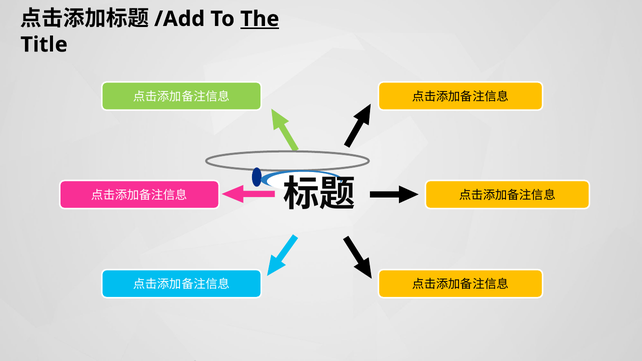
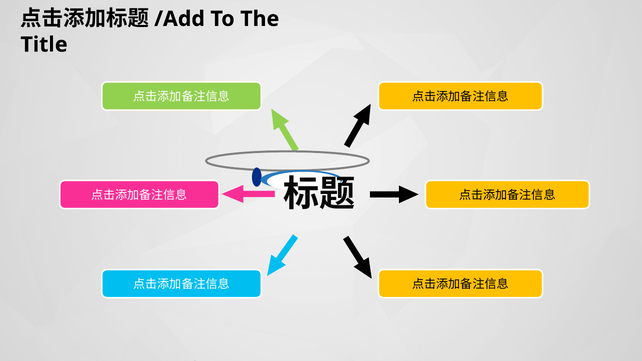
The underline: present -> none
